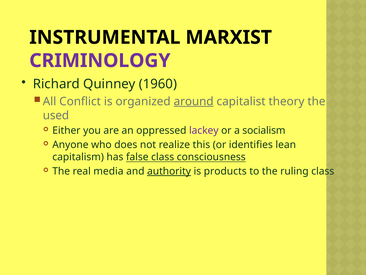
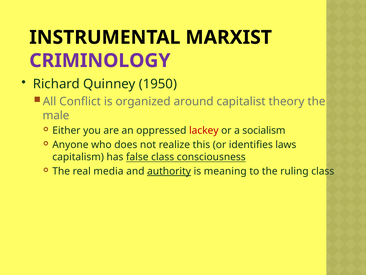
1960: 1960 -> 1950
around underline: present -> none
used: used -> male
lackey colour: purple -> red
lean: lean -> laws
products: products -> meaning
